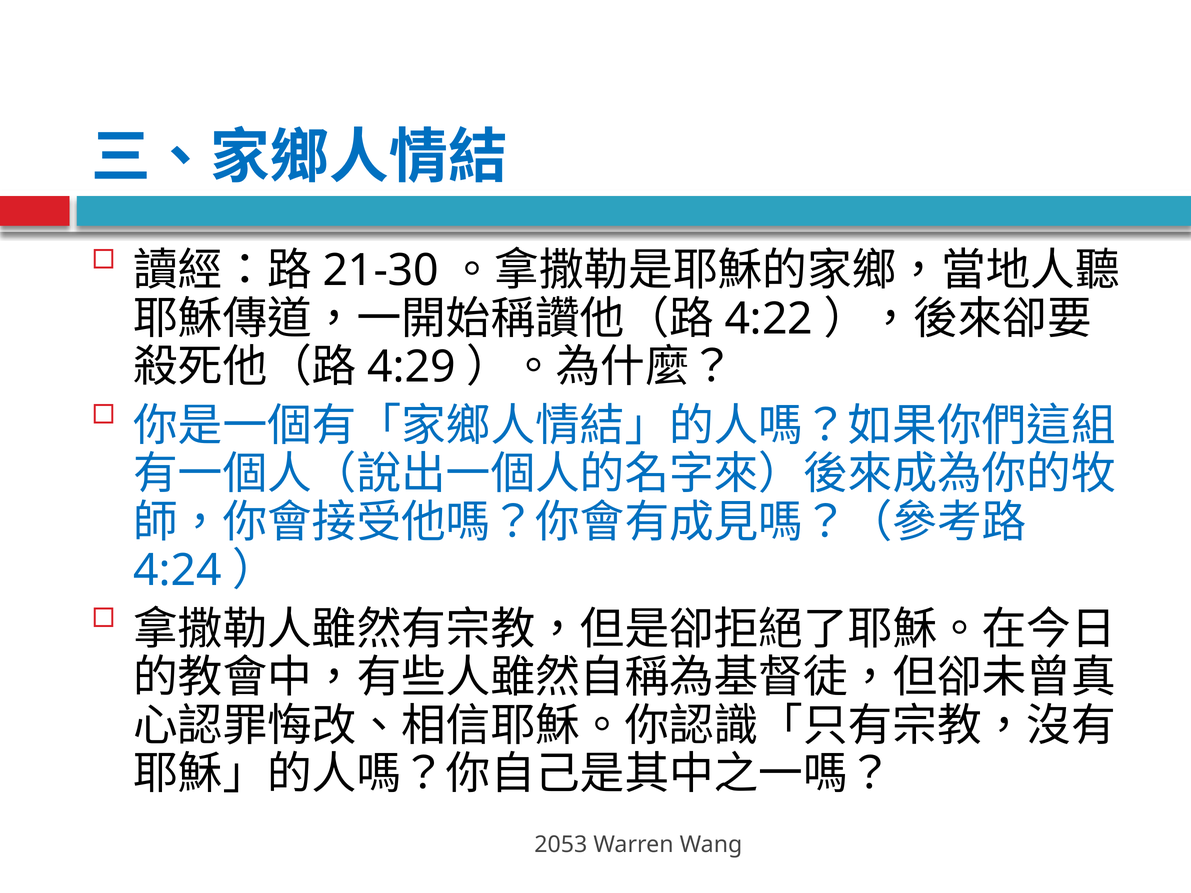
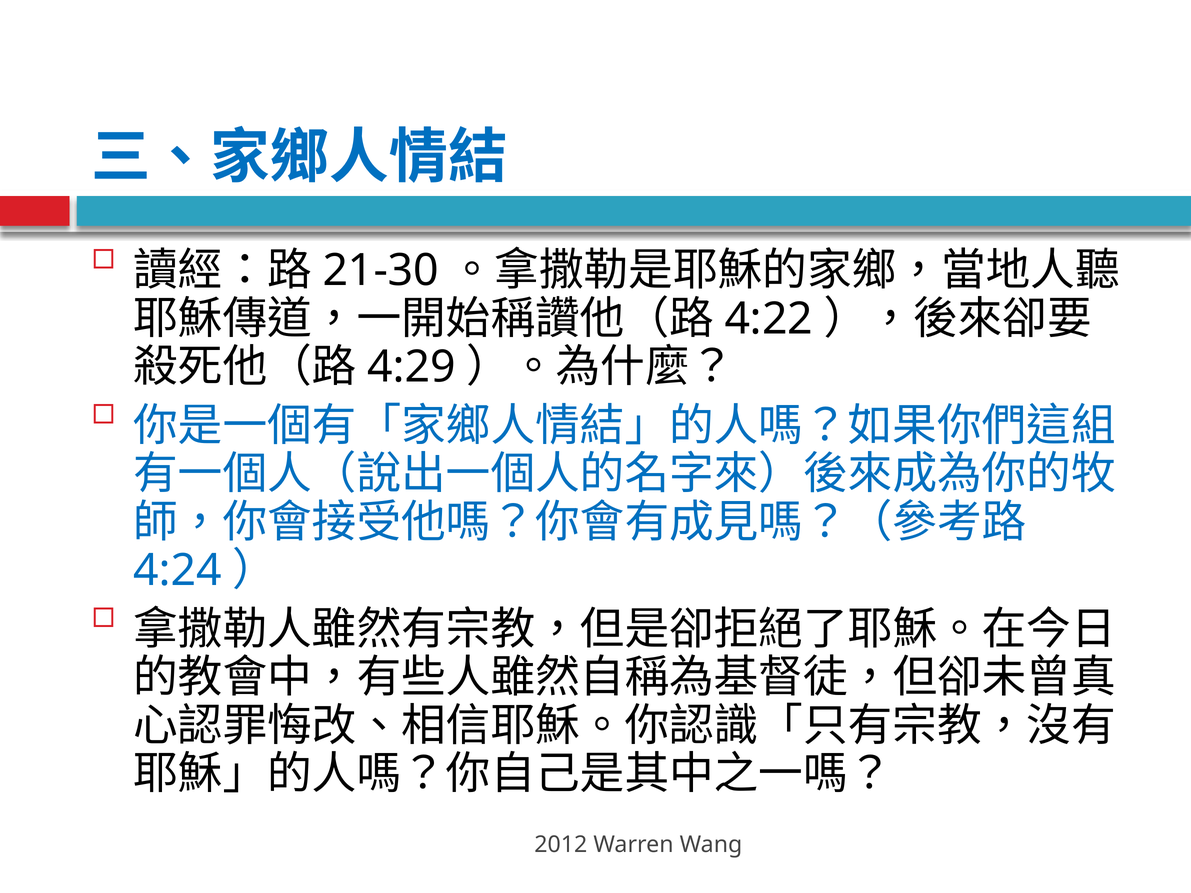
2053: 2053 -> 2012
